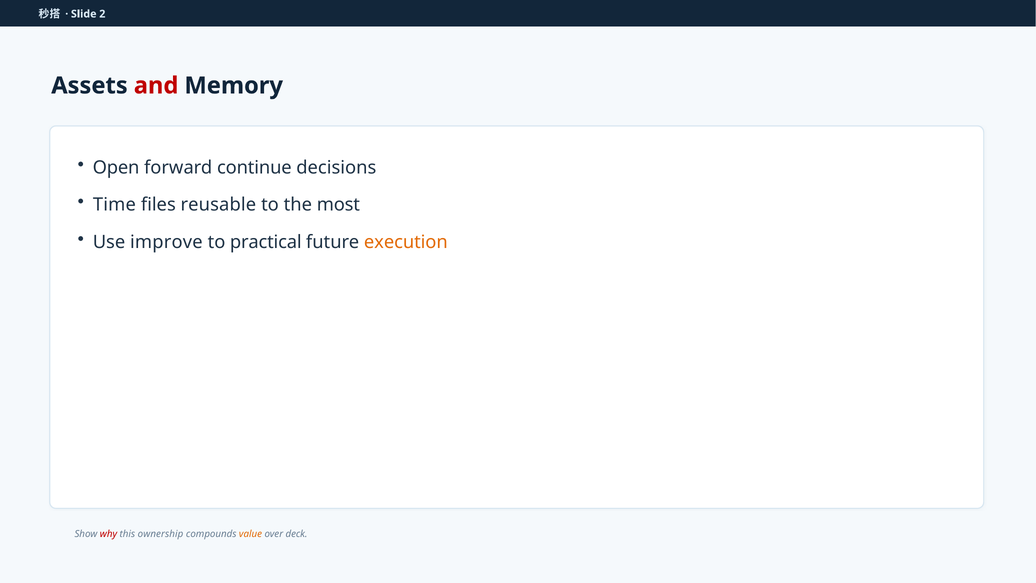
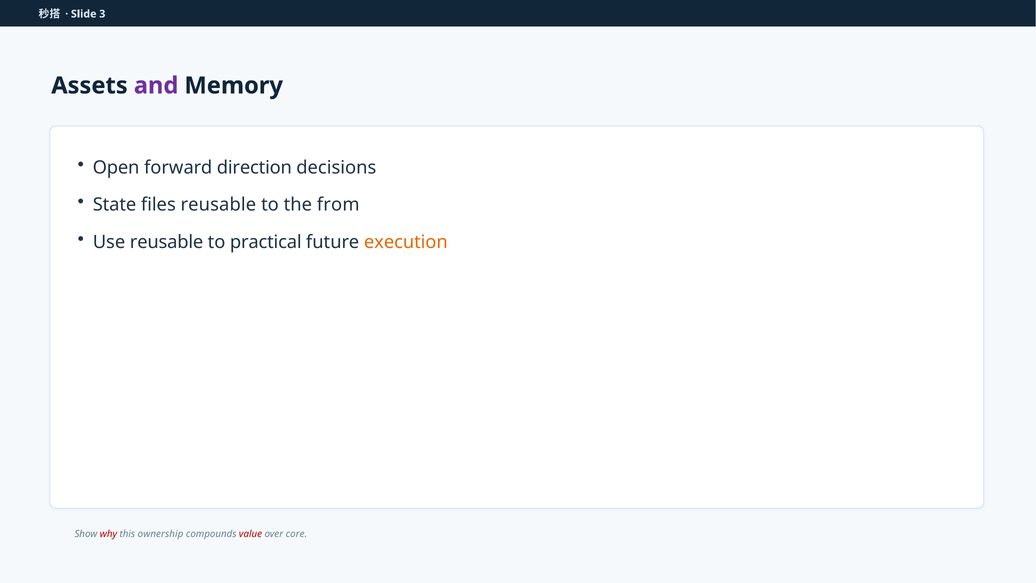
2: 2 -> 3
and colour: red -> purple
continue: continue -> direction
Time: Time -> State
most: most -> from
Use improve: improve -> reusable
value colour: orange -> red
deck: deck -> core
